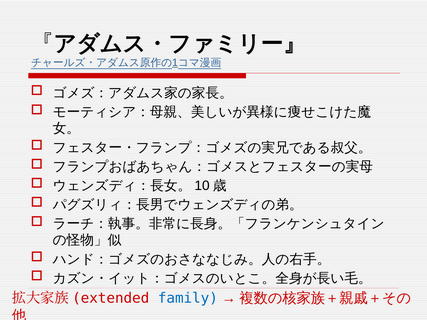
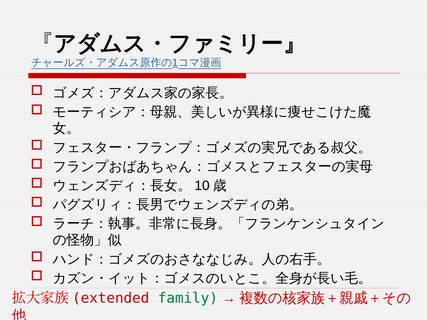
family colour: blue -> green
